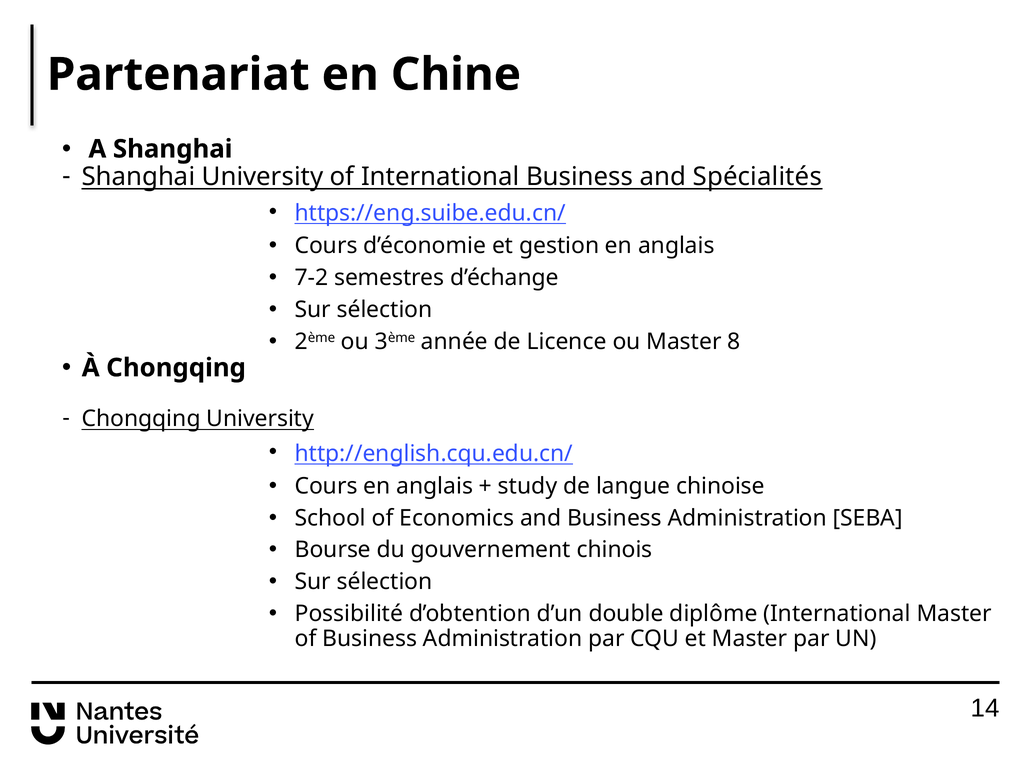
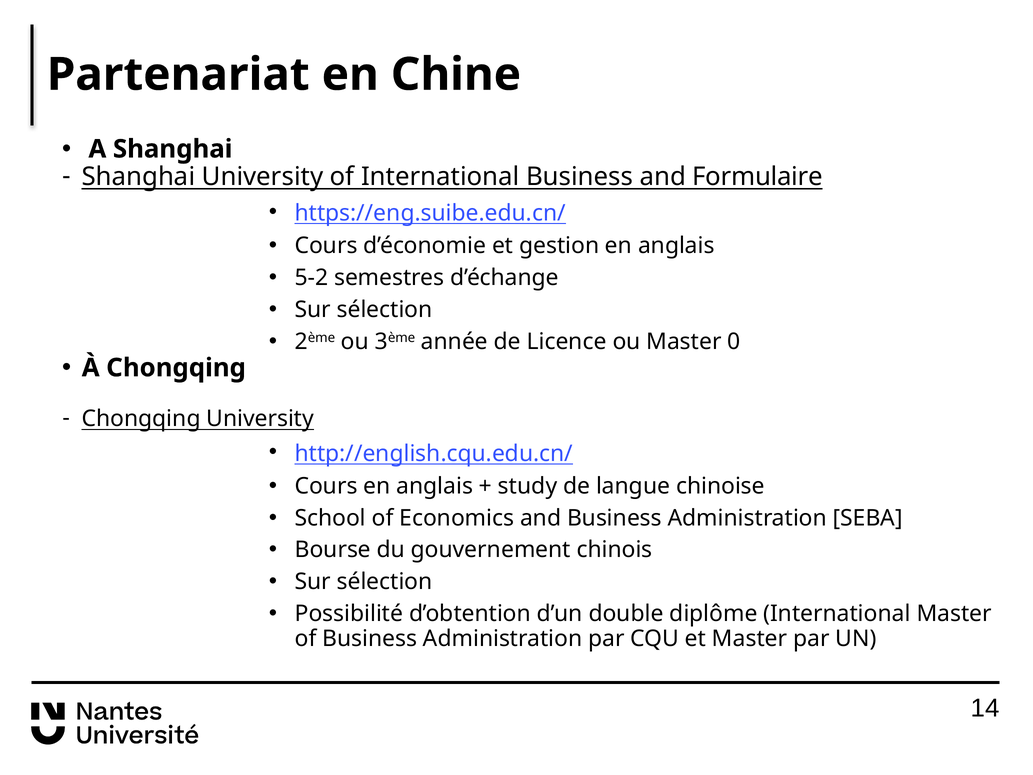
Spécialités: Spécialités -> Formulaire
7-2: 7-2 -> 5-2
8: 8 -> 0
